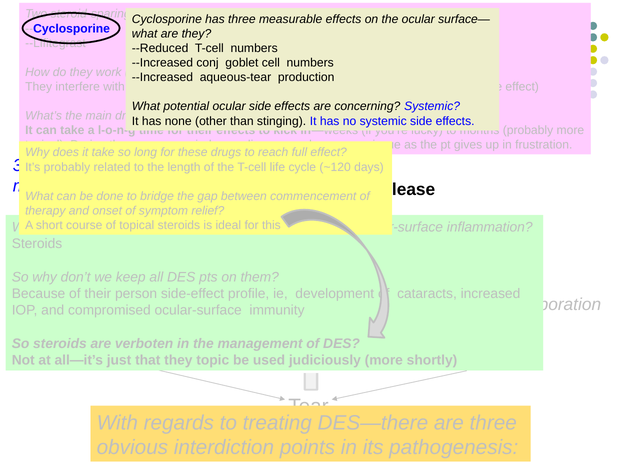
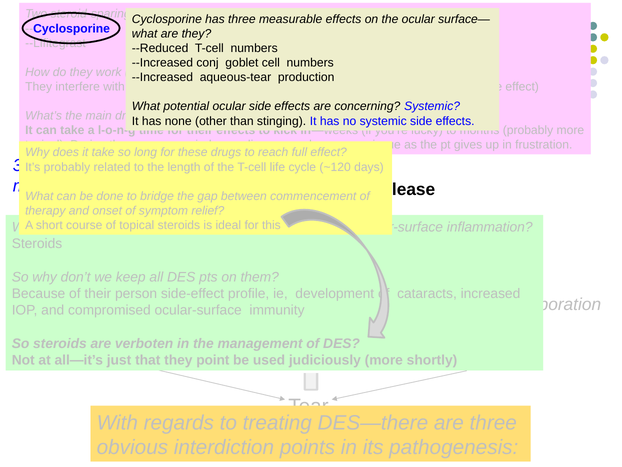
topic: topic -> point
